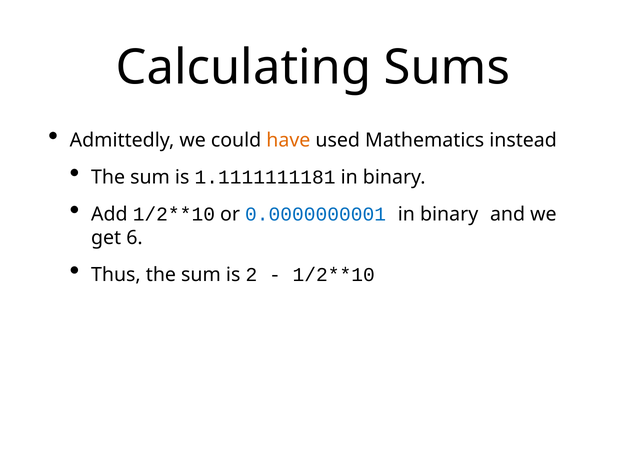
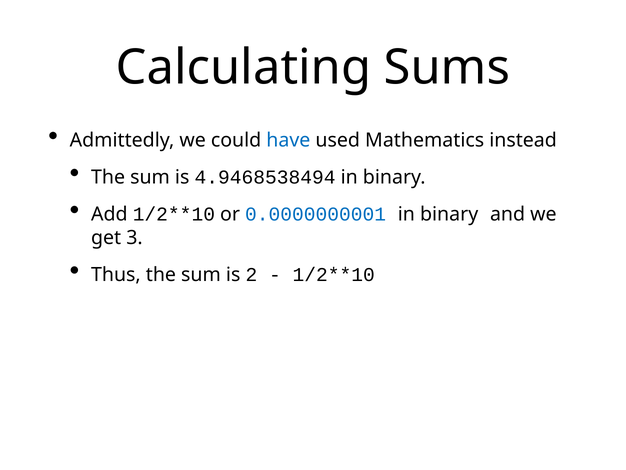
have colour: orange -> blue
1.1111111181: 1.1111111181 -> 4.9468538494
6: 6 -> 3
